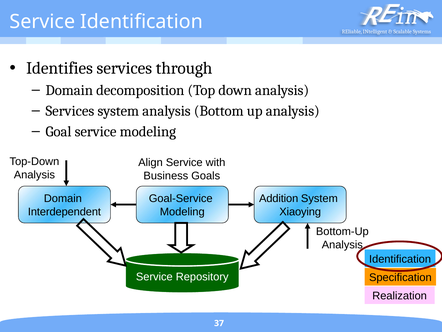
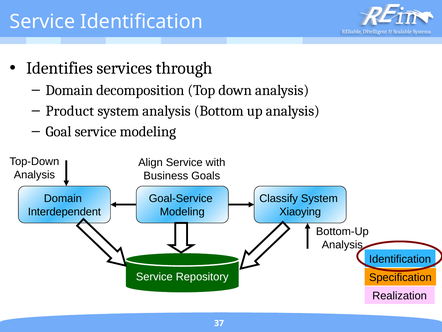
Services at (70, 111): Services -> Product
Addition: Addition -> Classify
